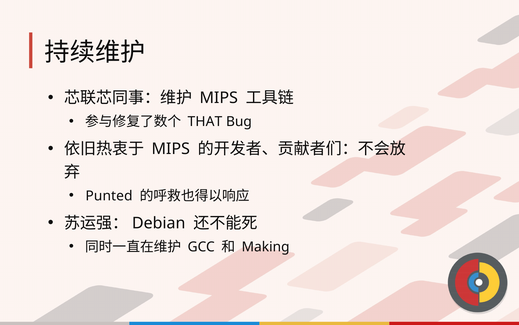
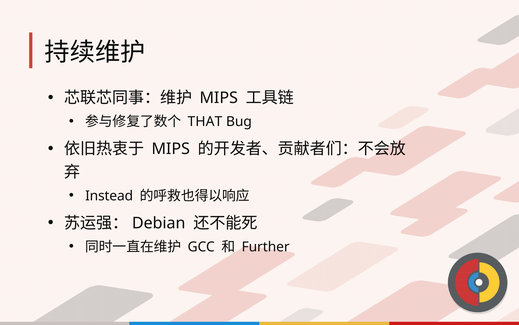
Punted: Punted -> Instead
Making: Making -> Further
